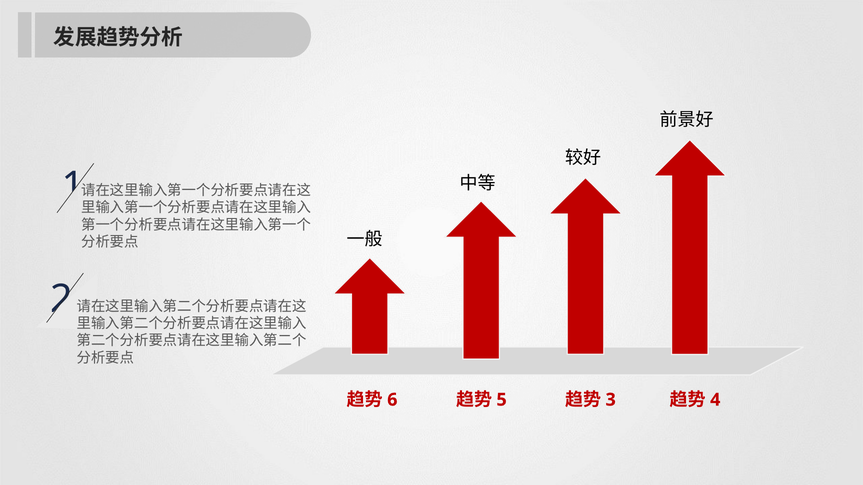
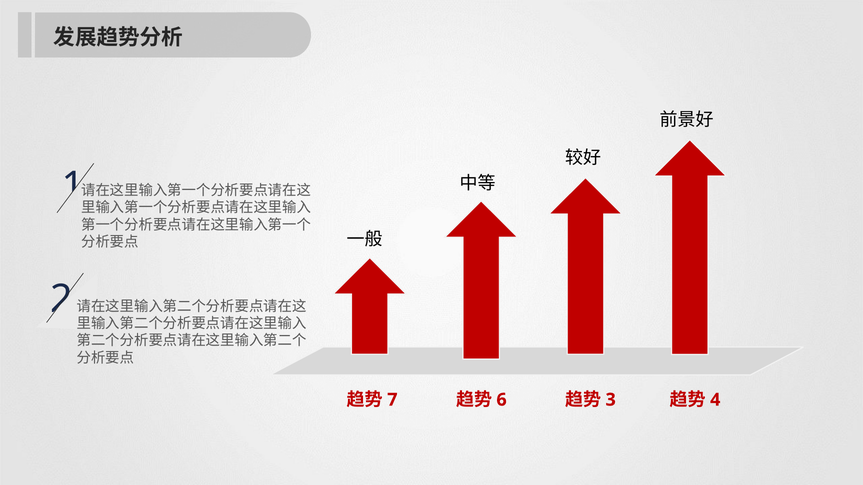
6: 6 -> 7
5: 5 -> 6
